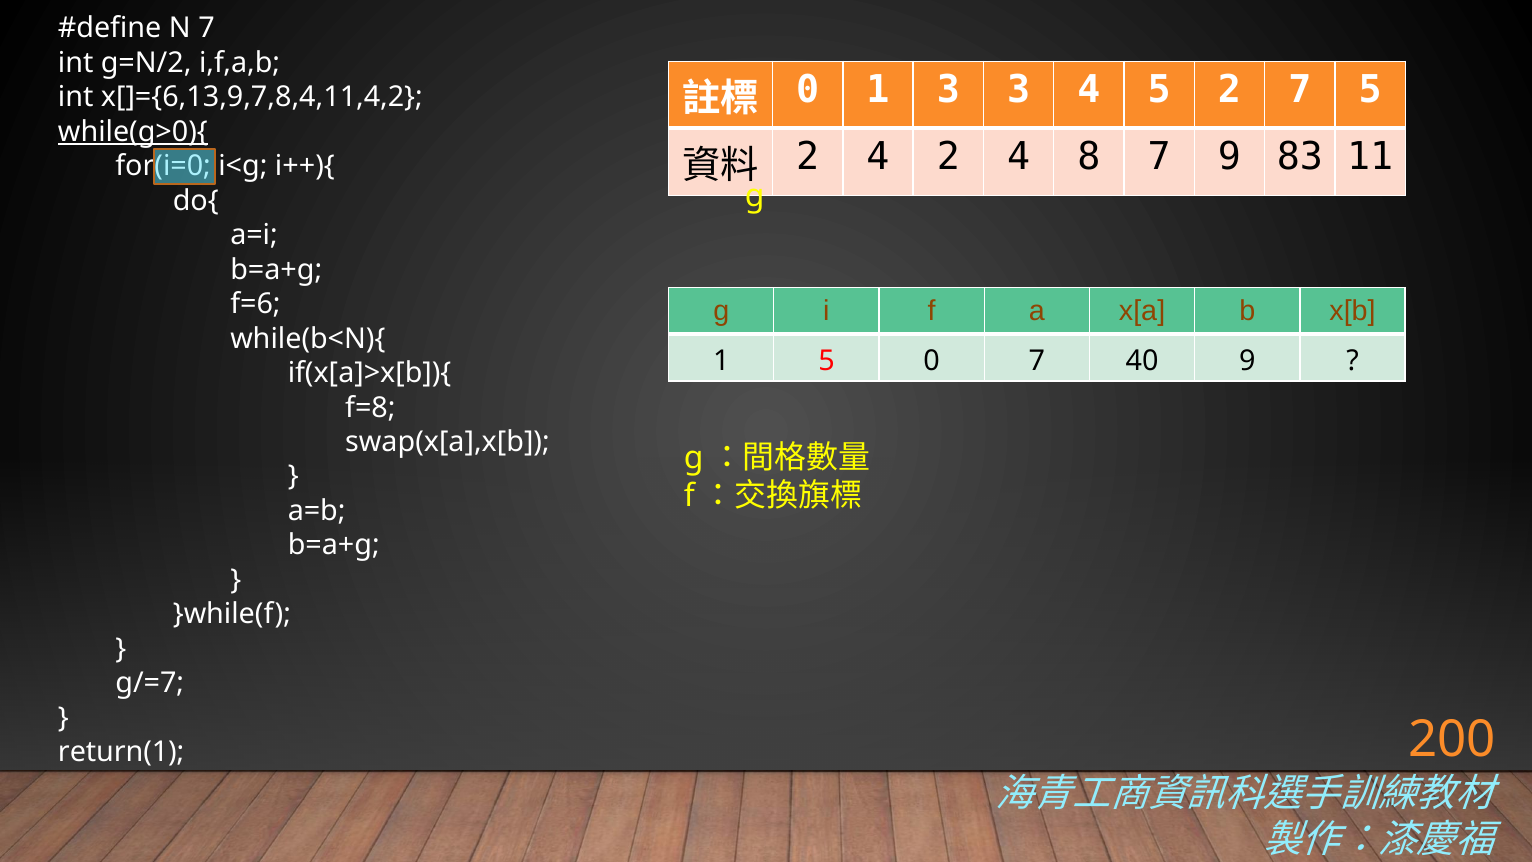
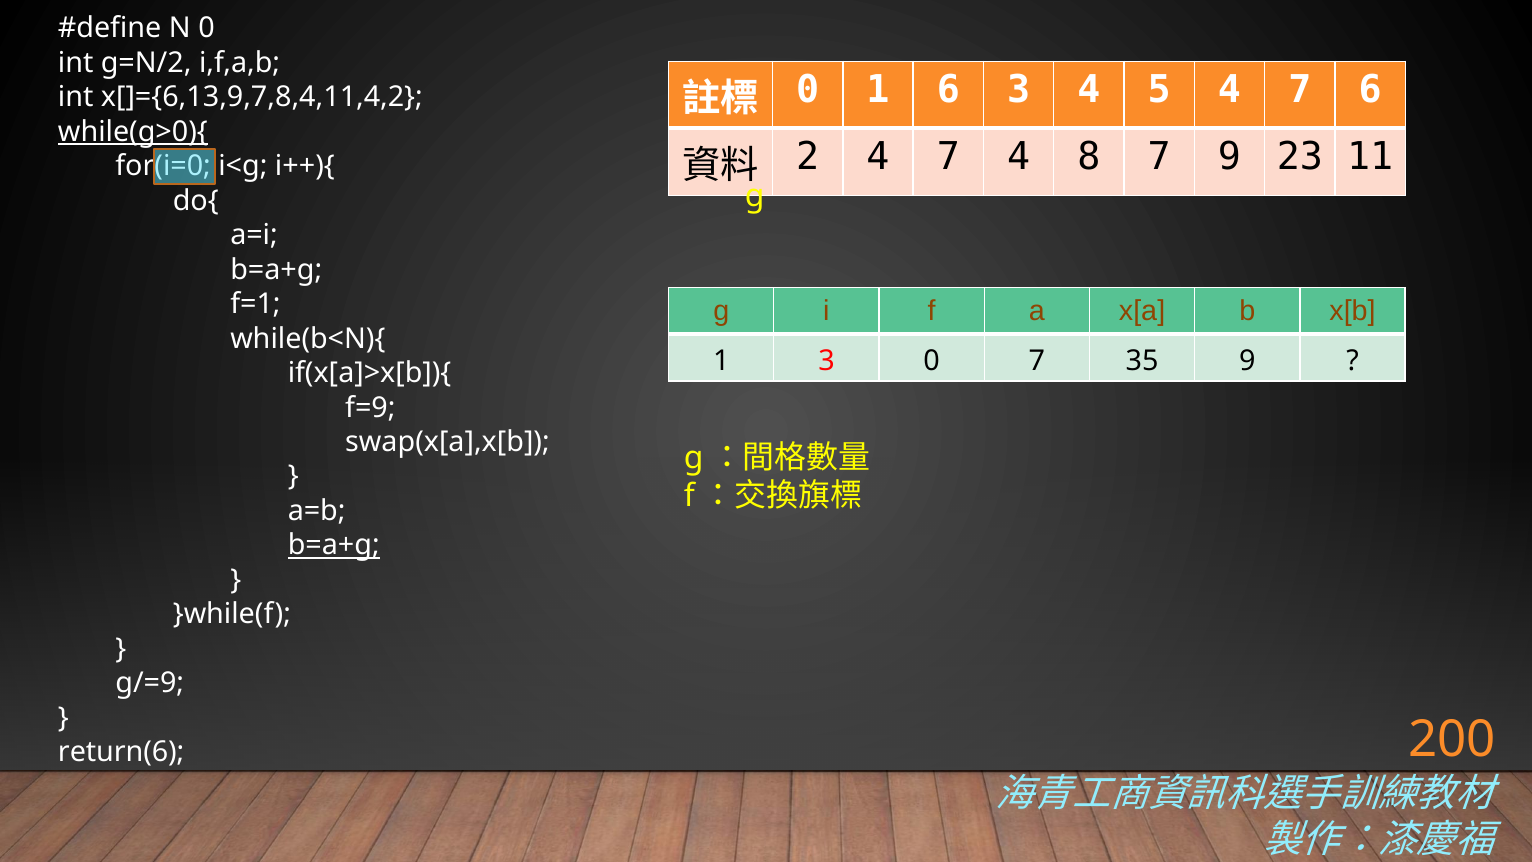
N 7: 7 -> 0
1 3: 3 -> 6
5 2: 2 -> 4
7 5: 5 -> 6
2 4 2: 2 -> 7
83: 83 -> 23
f=6: f=6 -> f=1
1 5: 5 -> 3
40: 40 -> 35
f=8: f=8 -> f=9
b=a+g at (334, 545) underline: none -> present
g/=7: g/=7 -> g/=9
return(1: return(1 -> return(6
